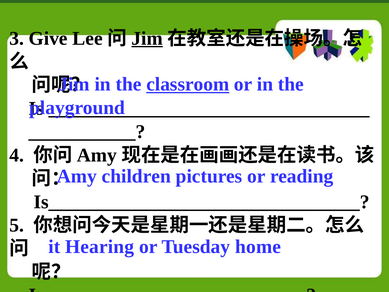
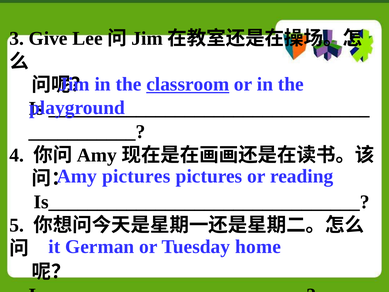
Jim at (147, 38) underline: present -> none
Amy children: children -> pictures
Hearing: Hearing -> German
